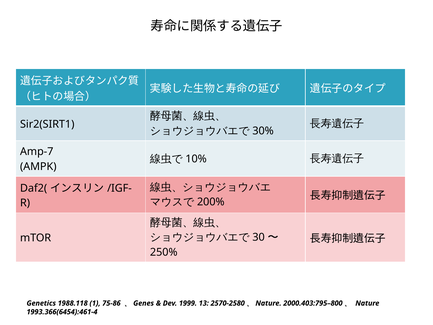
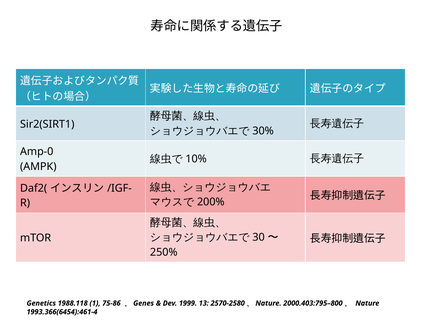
Amp-7: Amp-7 -> Amp-0
